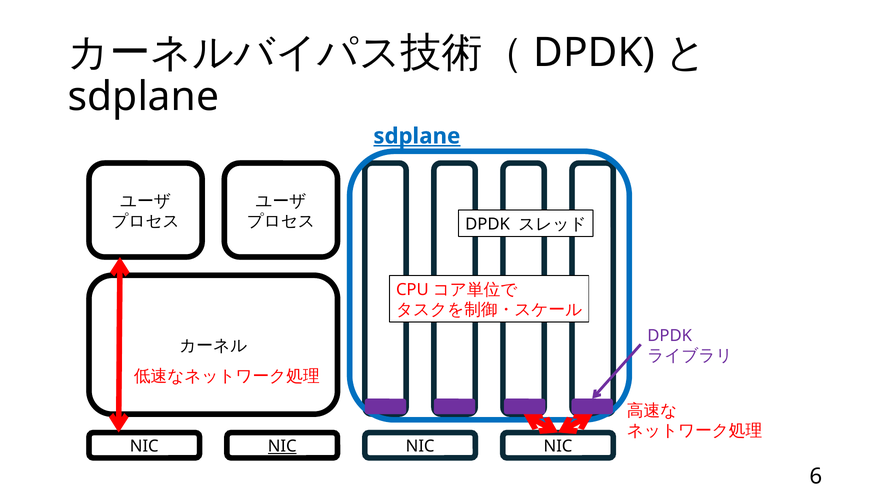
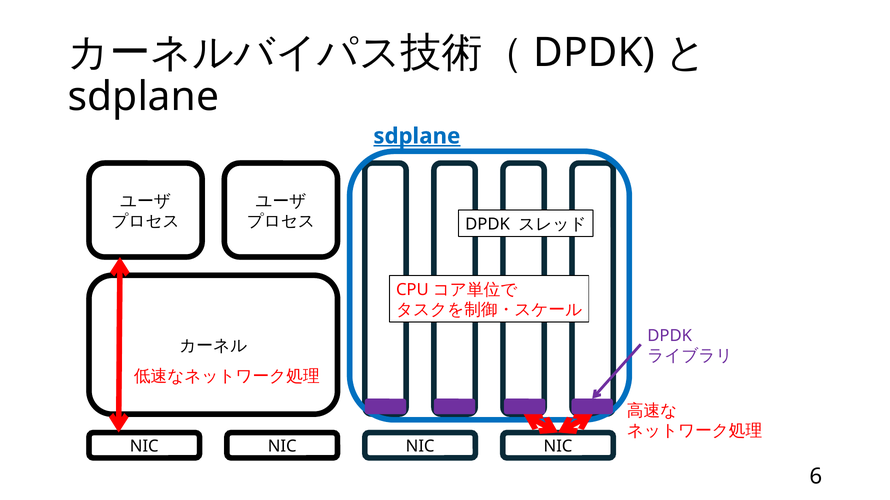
NIC at (282, 447) underline: present -> none
